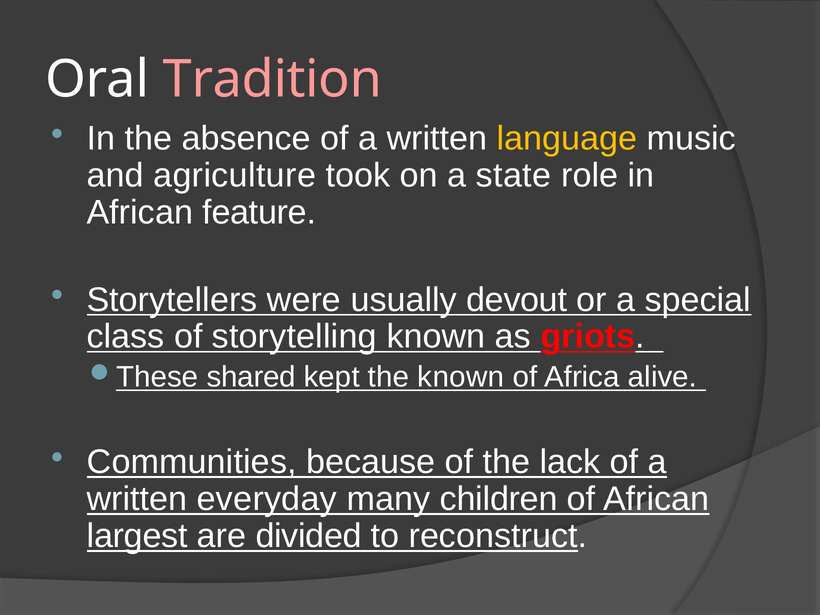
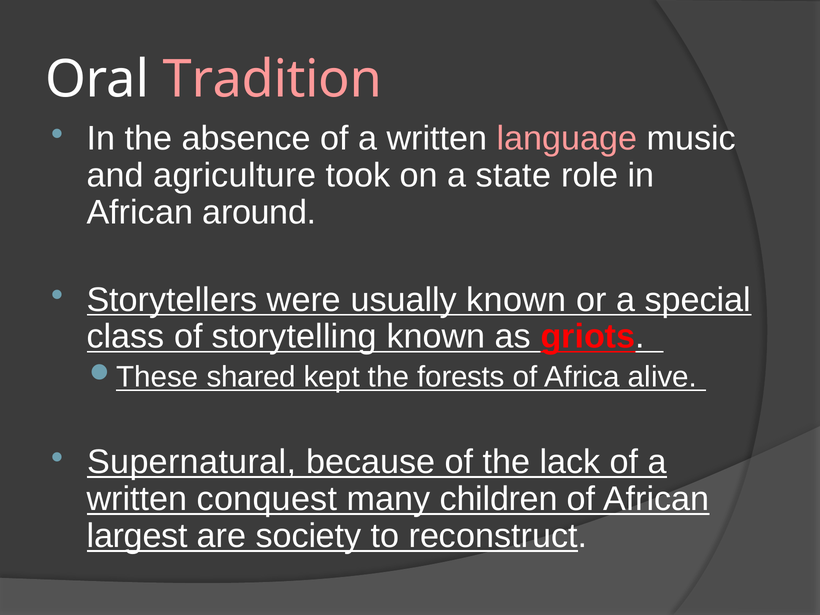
language colour: yellow -> pink
feature: feature -> around
usually devout: devout -> known
the known: known -> forests
Communities: Communities -> Supernatural
everyday: everyday -> conquest
divided: divided -> society
